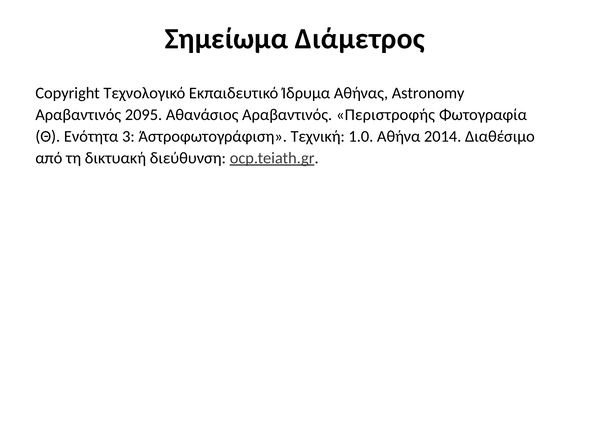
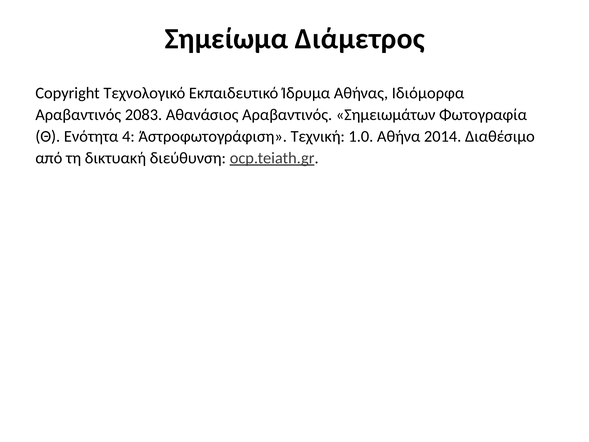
Astronomy: Astronomy -> Ιδιόμορφα
2095: 2095 -> 2083
Περιστροφής: Περιστροφής -> Σημειωμάτων
3: 3 -> 4
